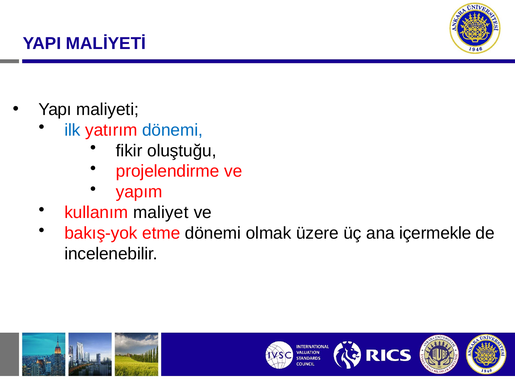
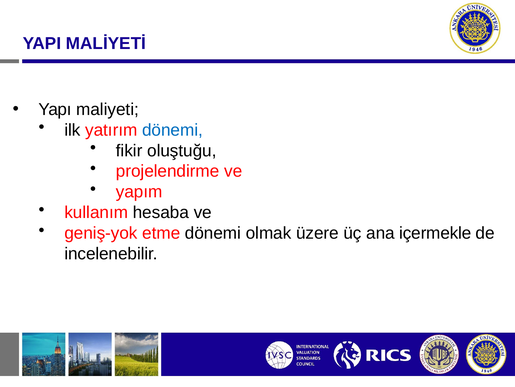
ilk colour: blue -> black
maliyet: maliyet -> hesaba
bakış-yok: bakış-yok -> geniş-yok
